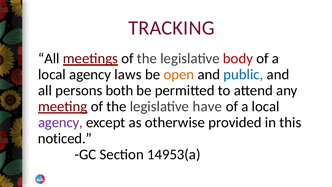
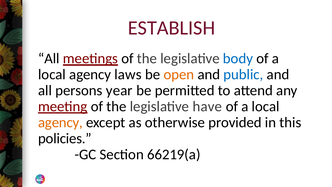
TRACKING: TRACKING -> ESTABLISH
body colour: red -> blue
both: both -> year
agency at (60, 122) colour: purple -> orange
noticed: noticed -> policies
14953(a: 14953(a -> 66219(a
